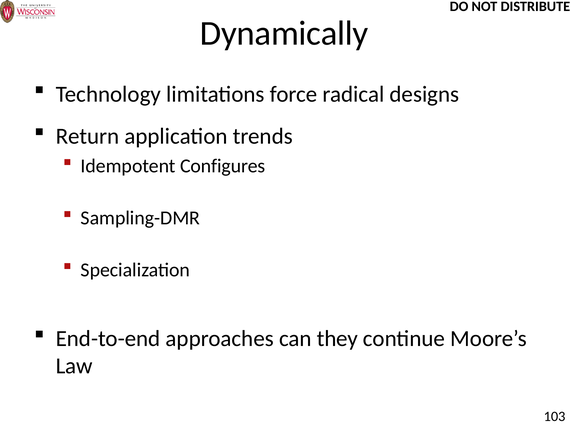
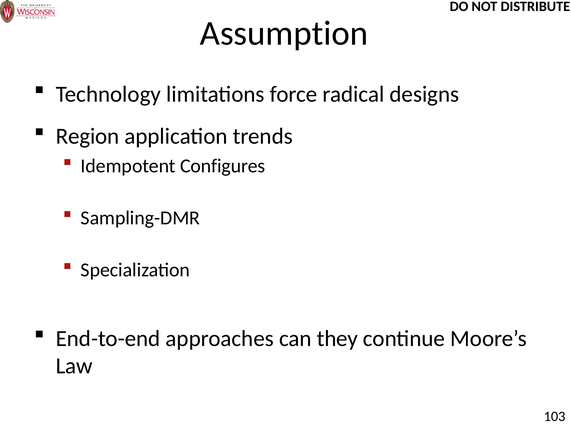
Dynamically: Dynamically -> Assumption
Return: Return -> Region
